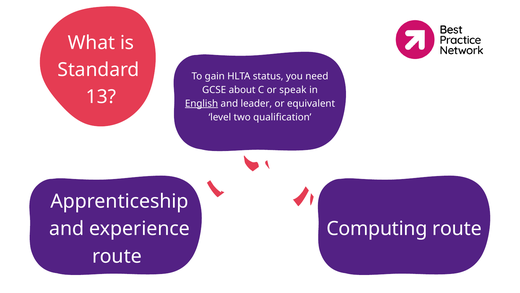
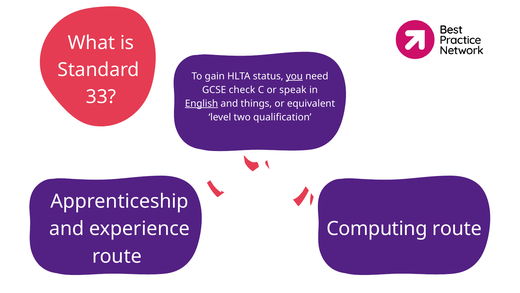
you underline: none -> present
about: about -> check
13: 13 -> 33
leader: leader -> things
